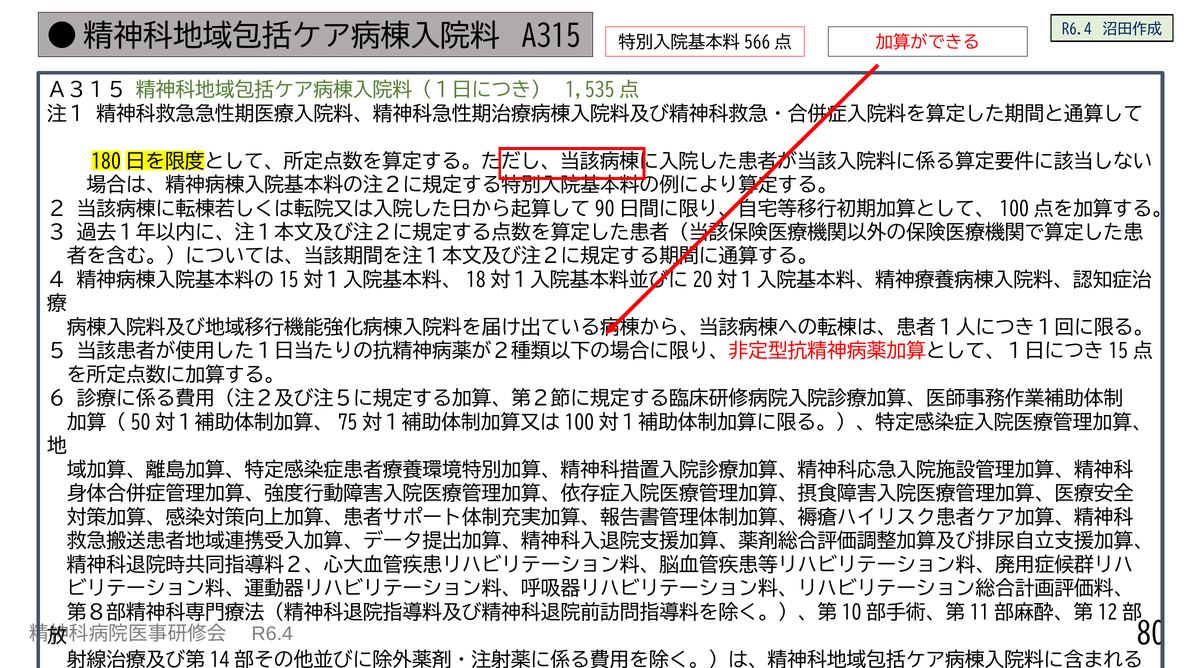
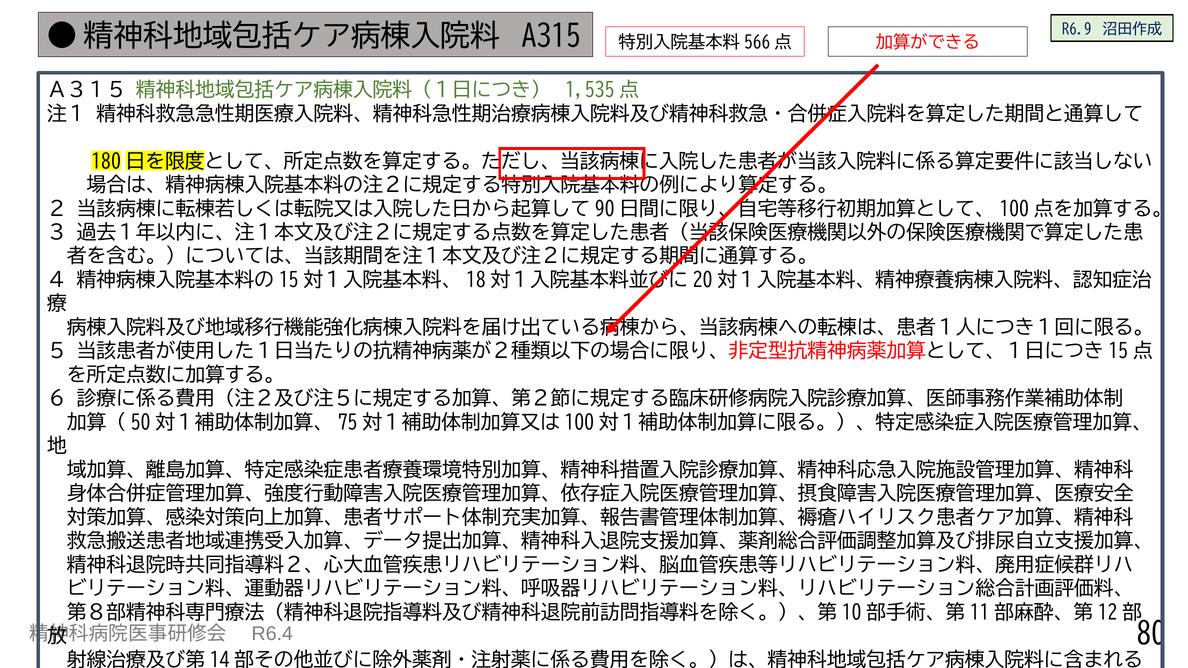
A315 R6.4: R6.4 -> R6.9
